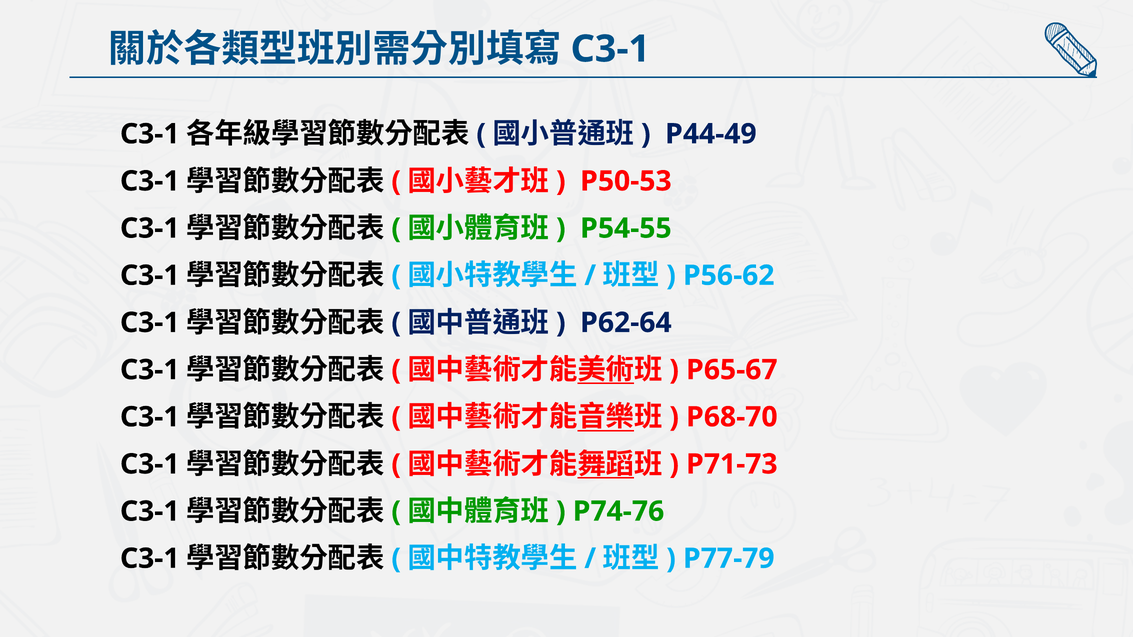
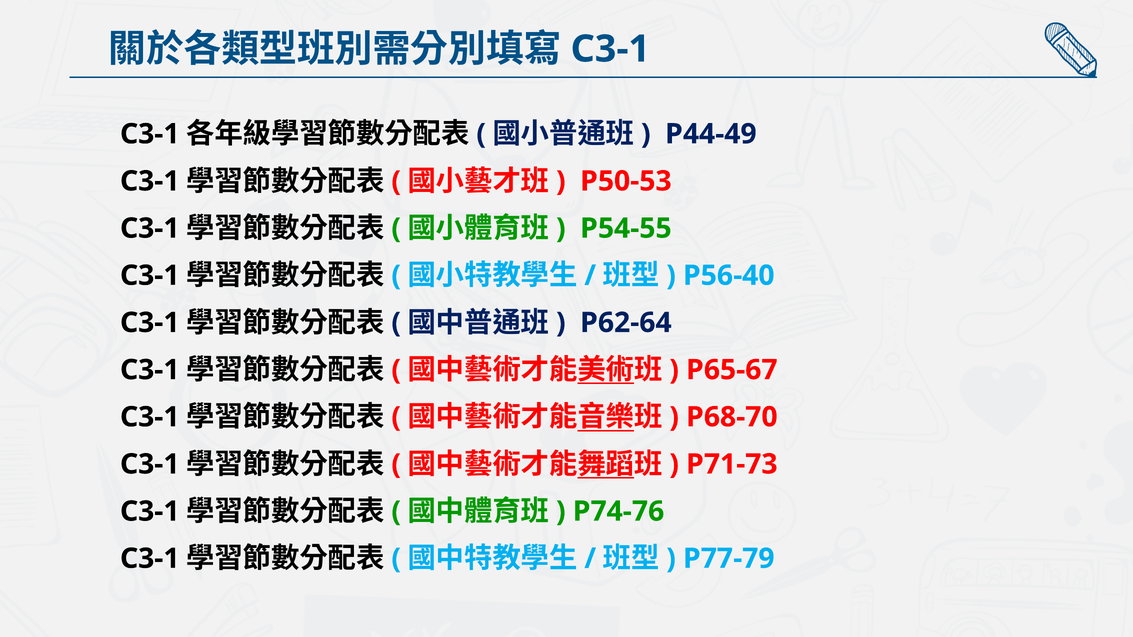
P56-62: P56-62 -> P56-40
